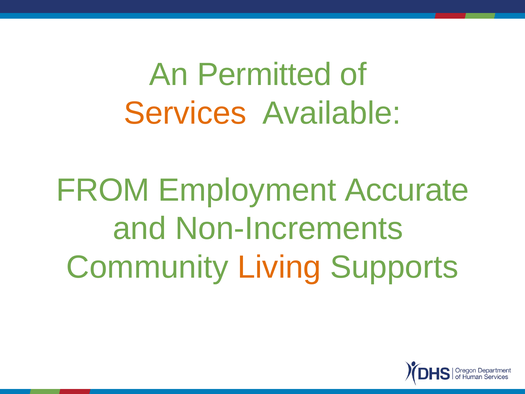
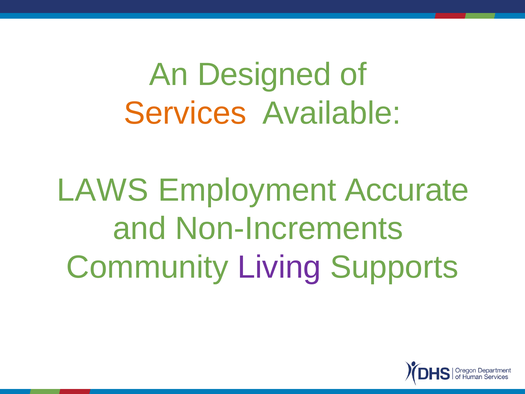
Permitted: Permitted -> Designed
FROM: FROM -> LAWS
Living colour: orange -> purple
